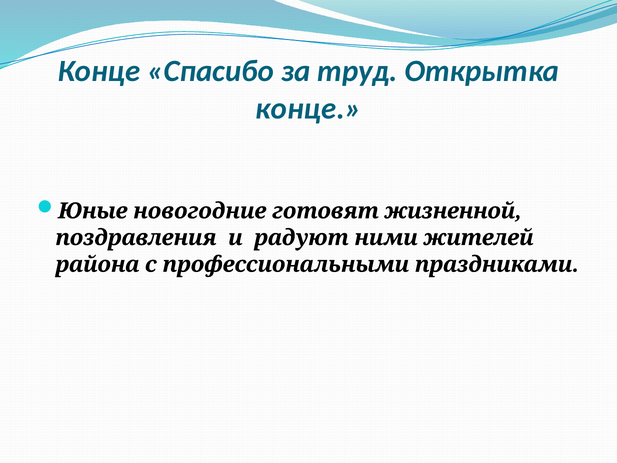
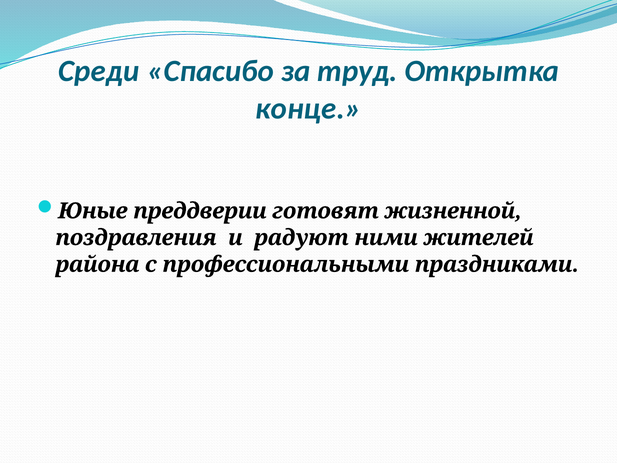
Конце at (99, 71): Конце -> Среди
новогодние: новогодние -> преддверии
